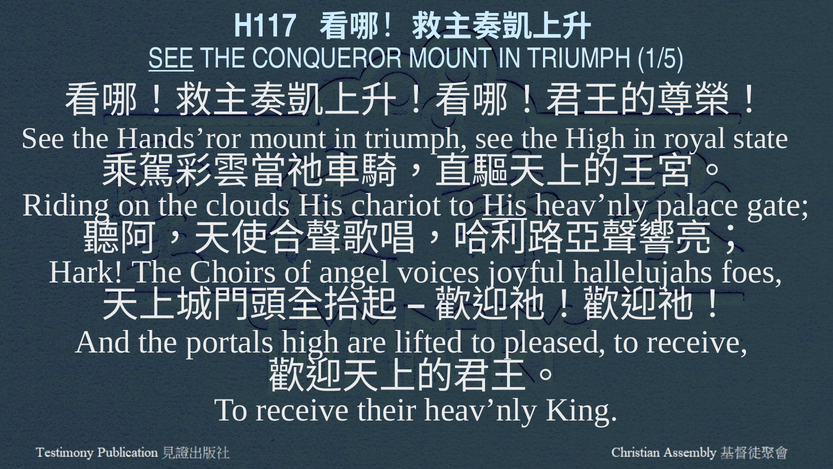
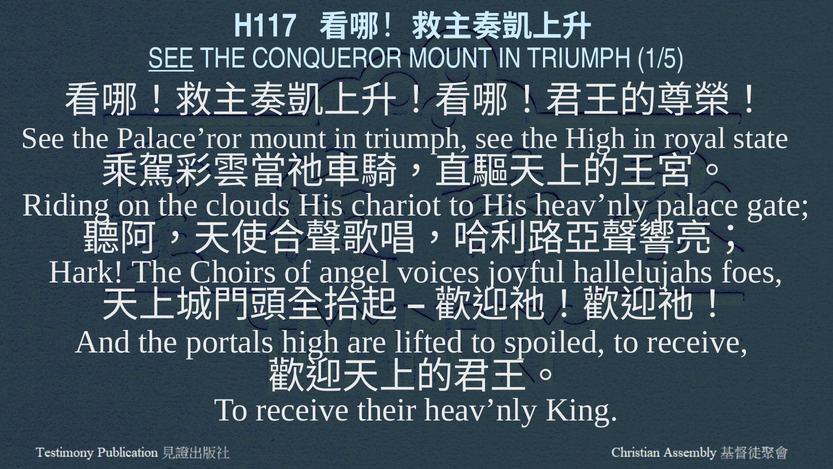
Hands’ror: Hands’ror -> Palace’ror
His at (505, 205) underline: present -> none
pleased: pleased -> spoiled
